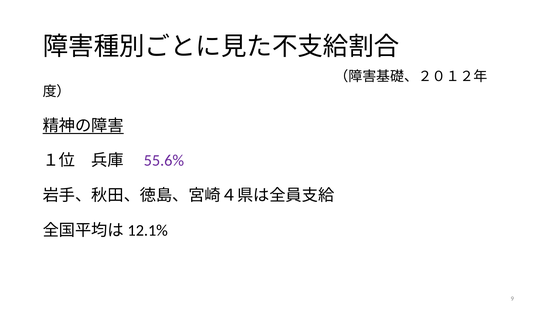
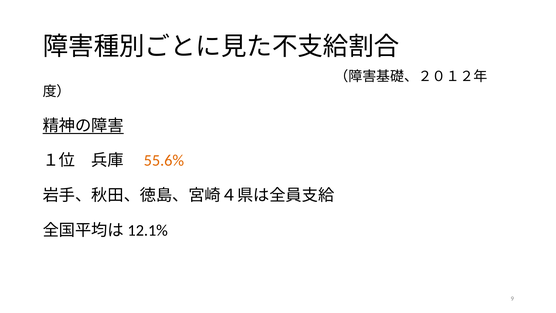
55.6% colour: purple -> orange
